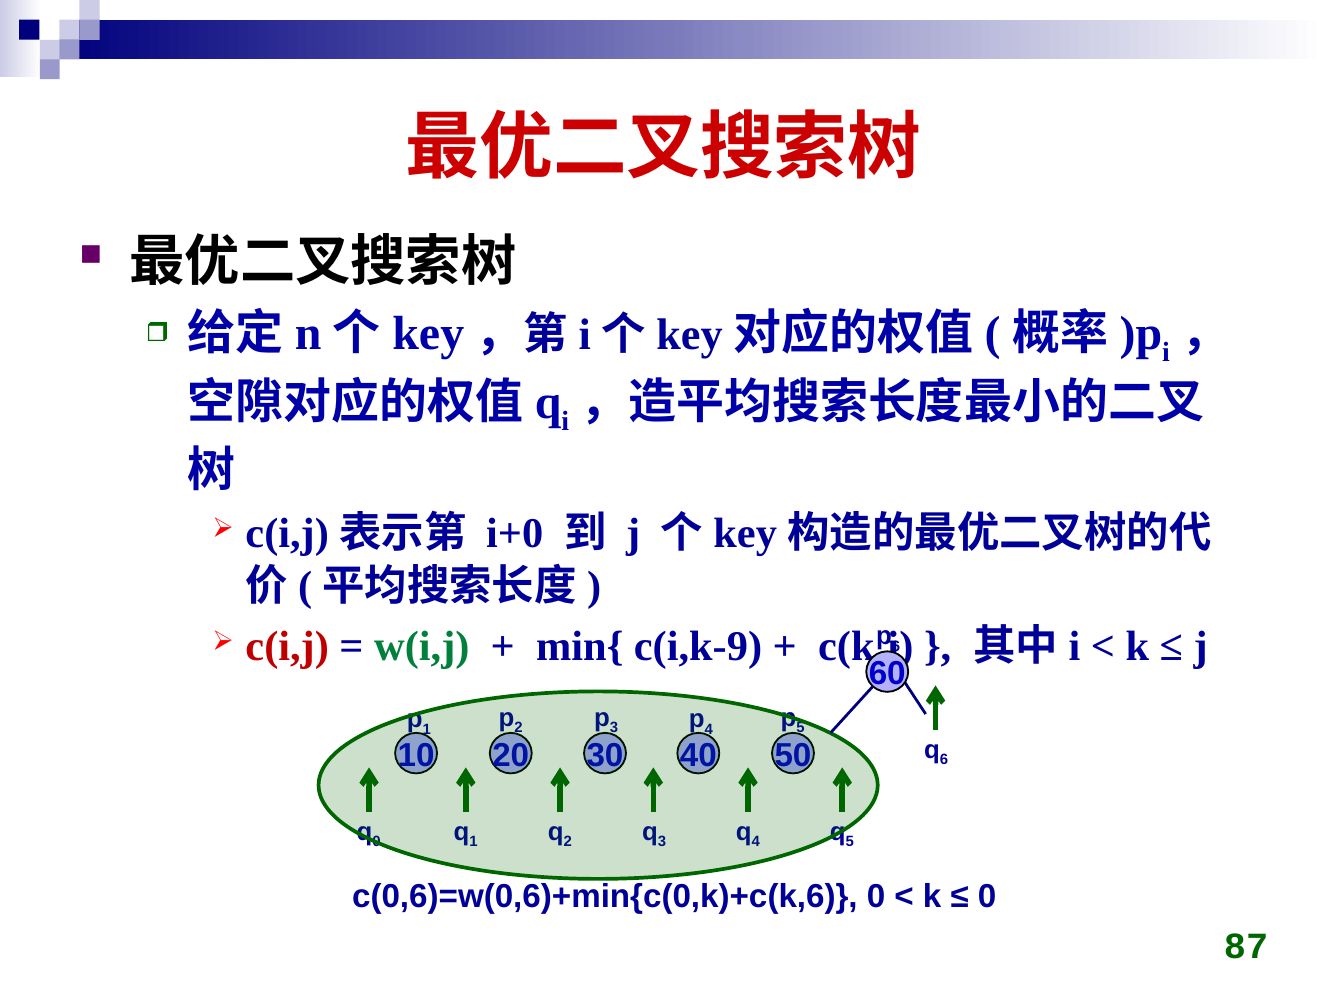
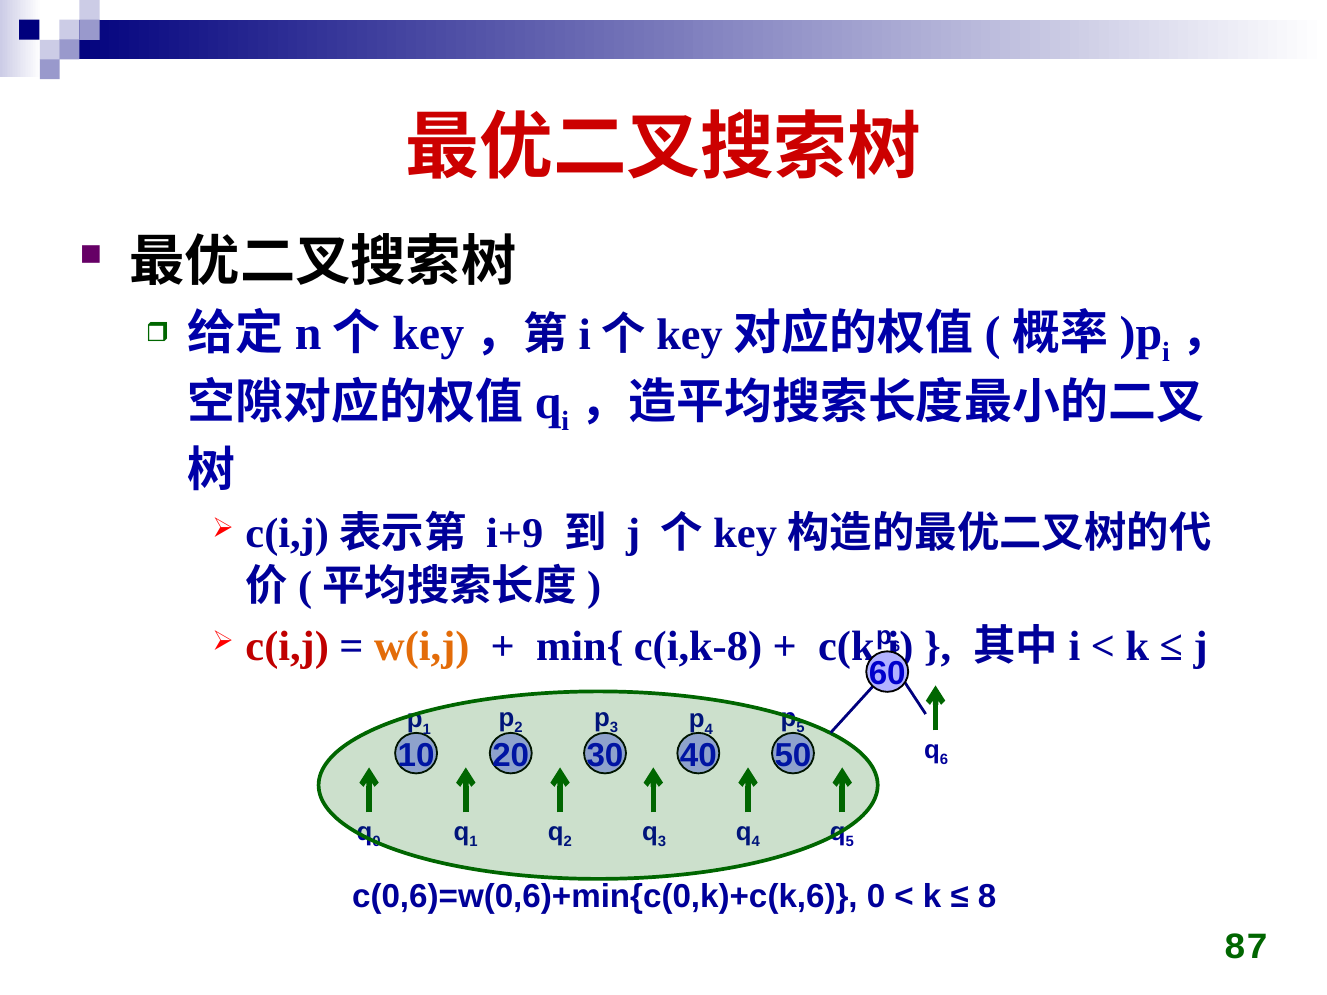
i+0: i+0 -> i+9
w(i,j colour: green -> orange
c(i,k-9: c(i,k-9 -> c(i,k-8
0 at (987, 897): 0 -> 8
